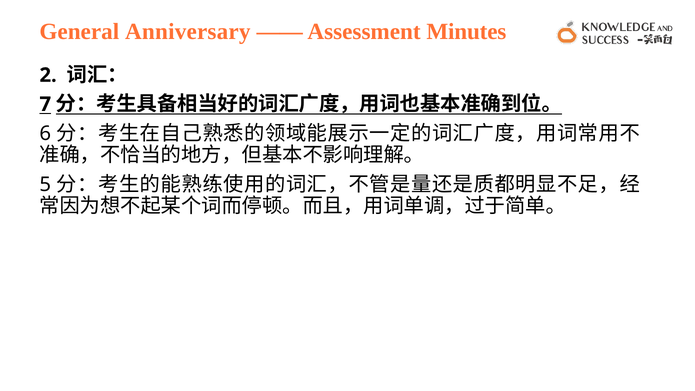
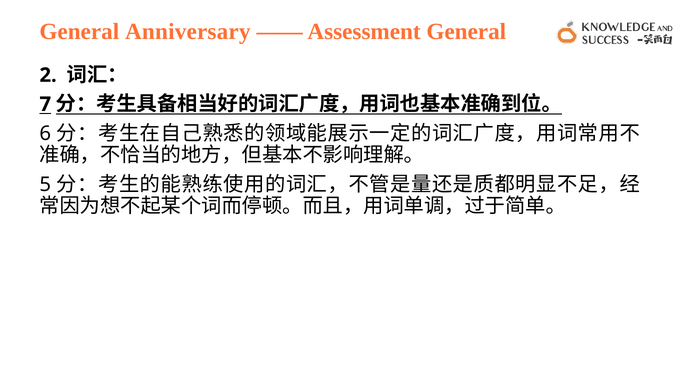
Assessment Minutes: Minutes -> General
